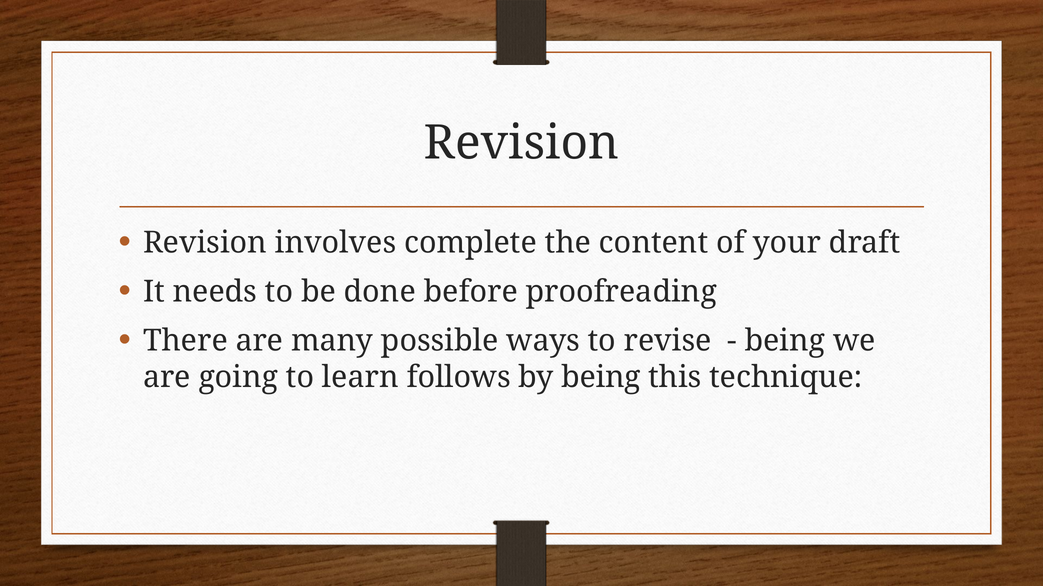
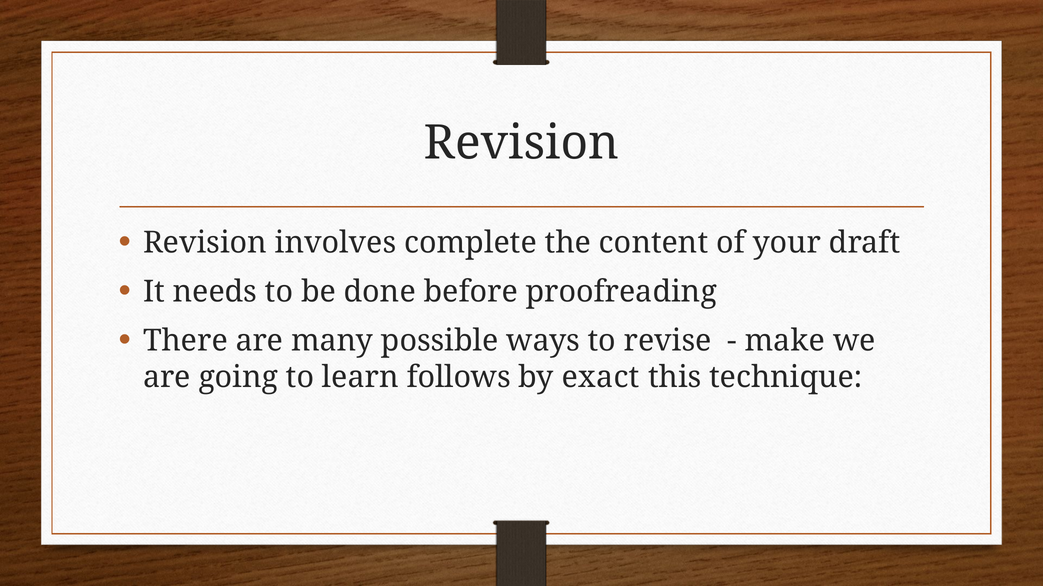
being at (785, 341): being -> make
by being: being -> exact
